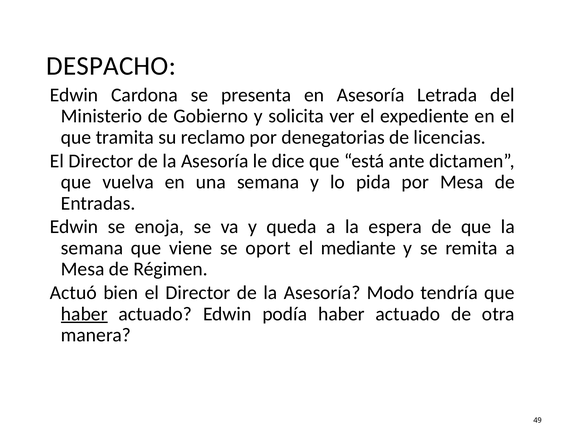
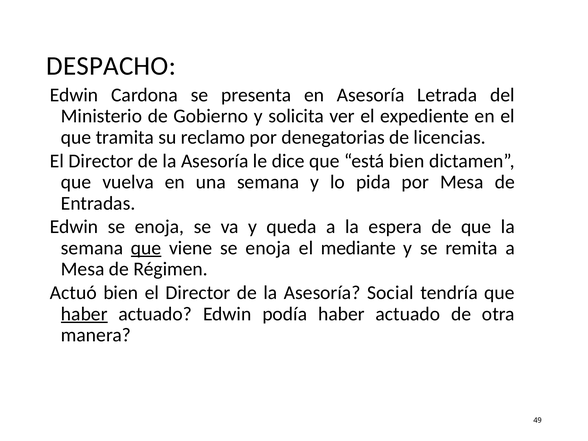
está ante: ante -> bien
que at (146, 248) underline: none -> present
viene se oport: oport -> enoja
Modo: Modo -> Social
